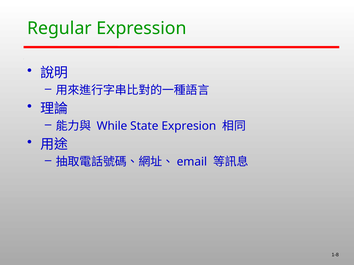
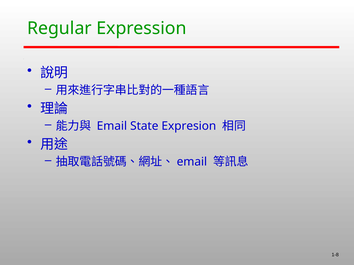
While at (112, 126): While -> Email
